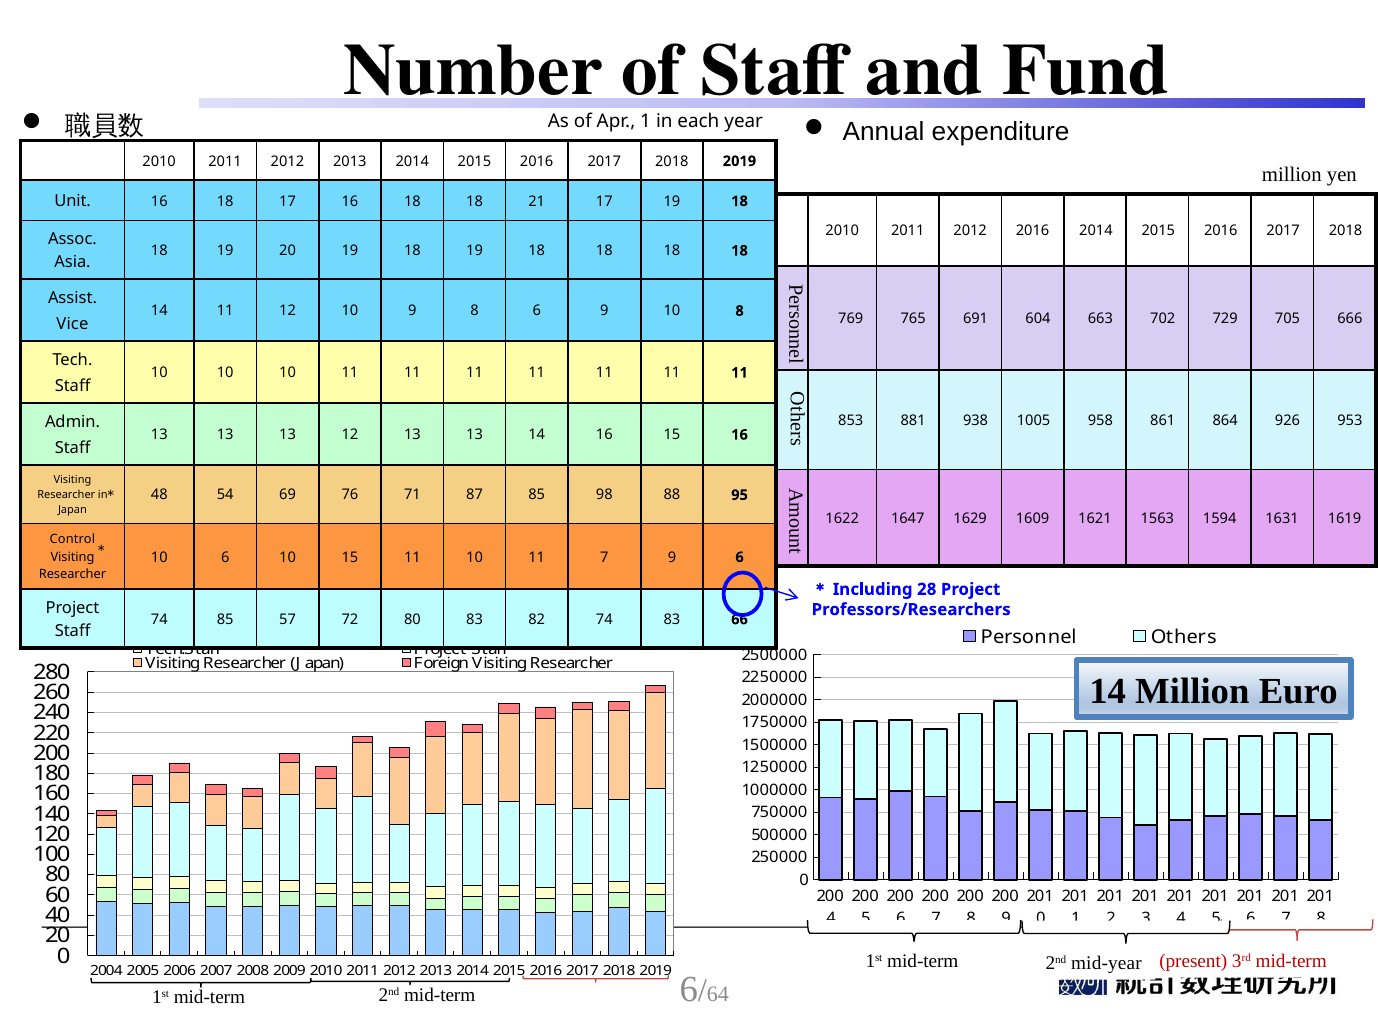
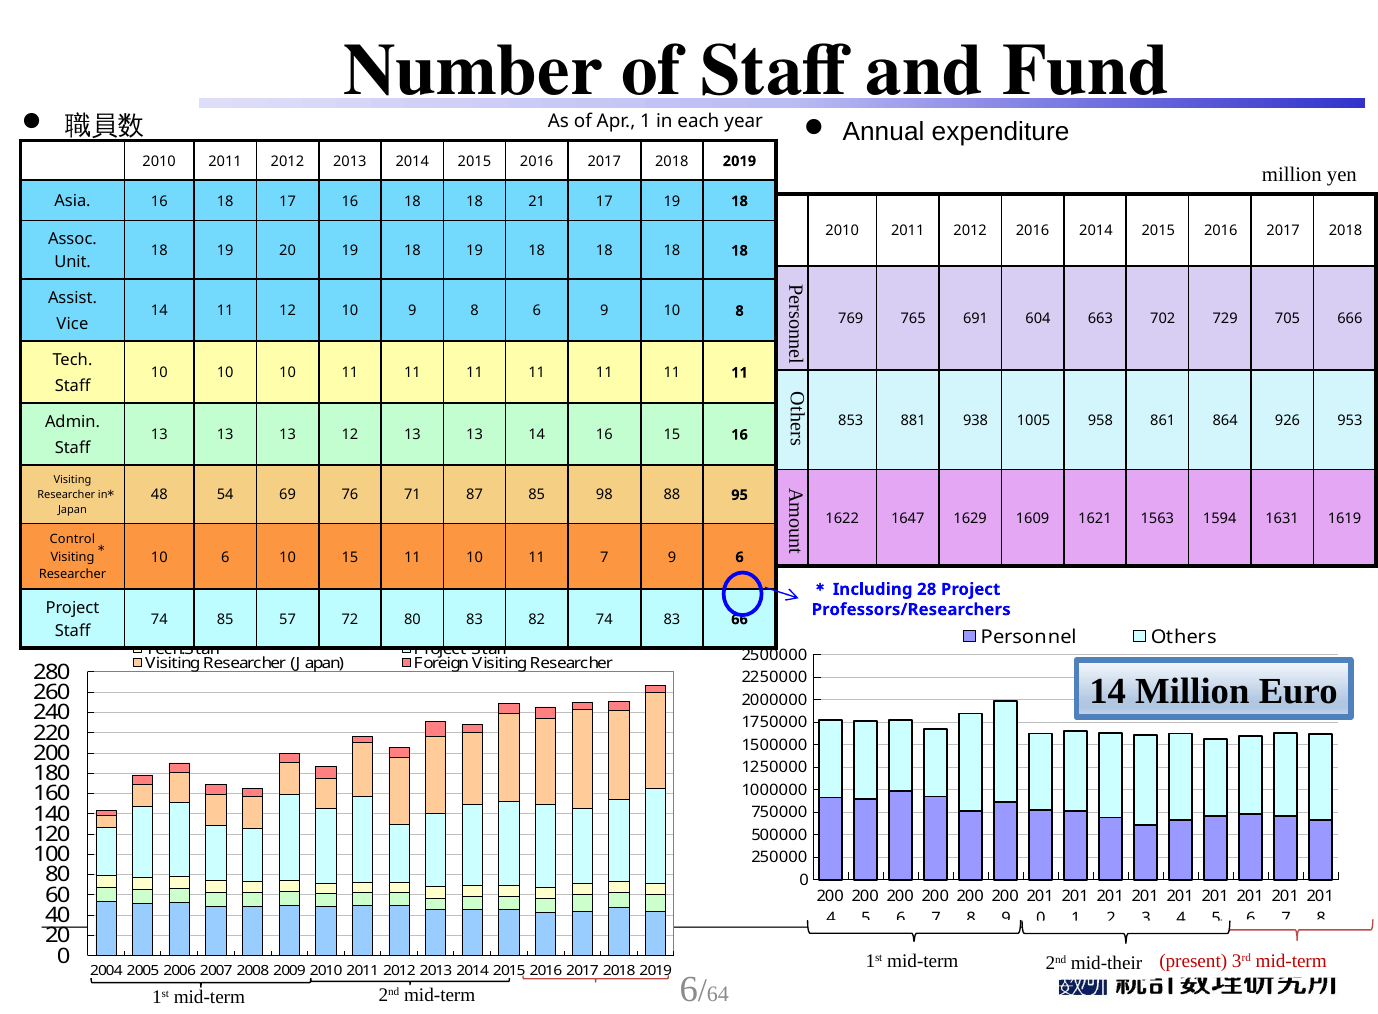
Unit: Unit -> Asia
Asia: Asia -> Unit
mid-year: mid-year -> mid-their
